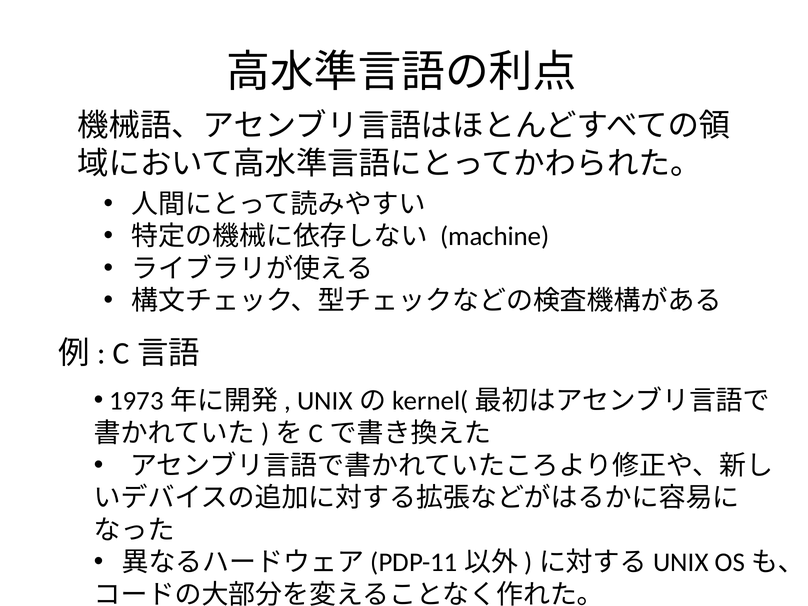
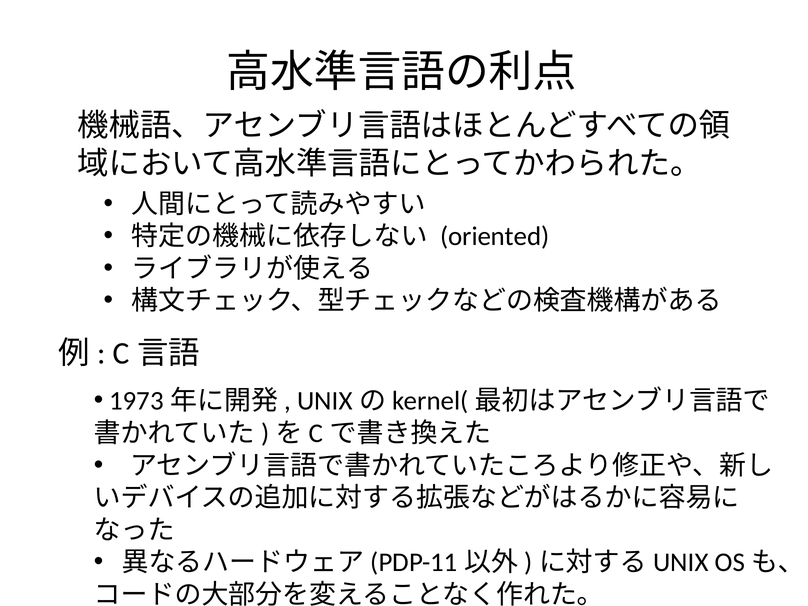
machine: machine -> oriented
